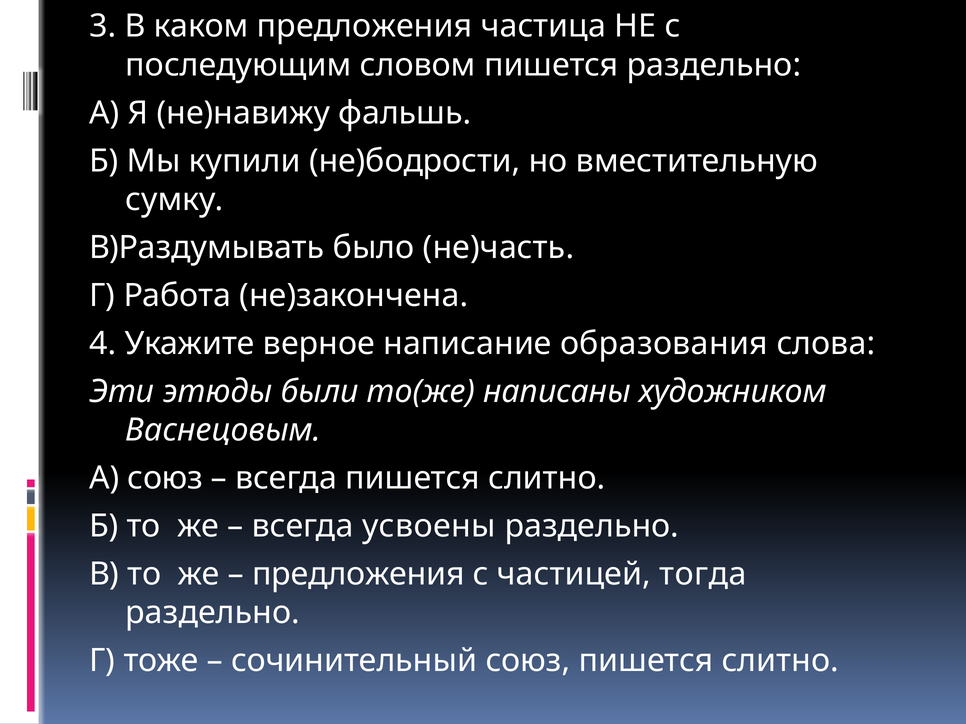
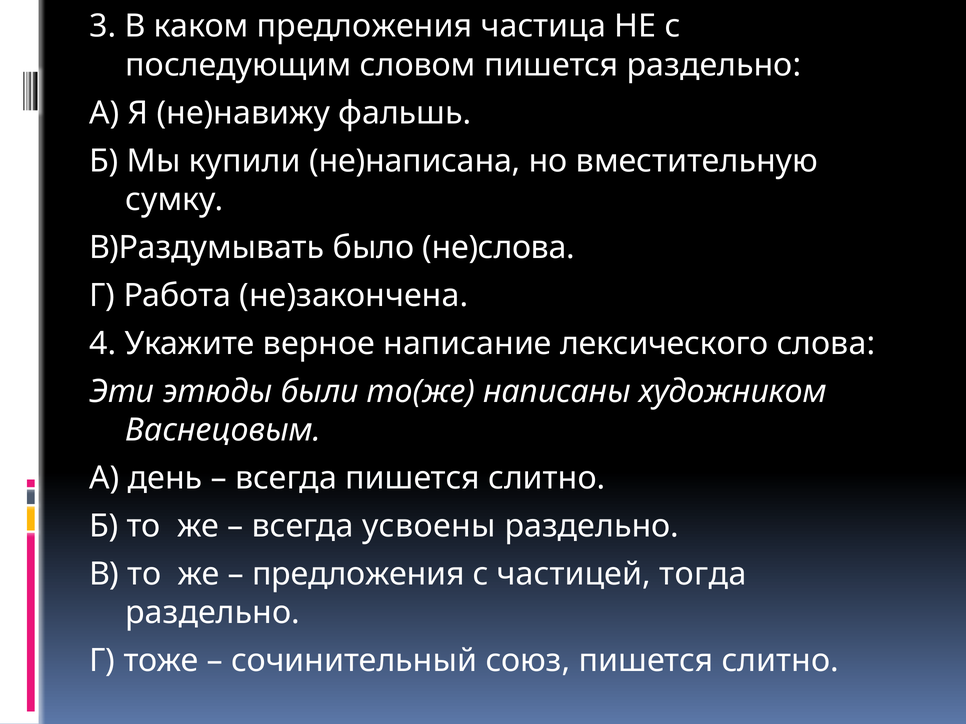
не)бодрости: не)бодрости -> не)написана
не)часть: не)часть -> не)слова
образования: образования -> лексического
А союз: союз -> день
